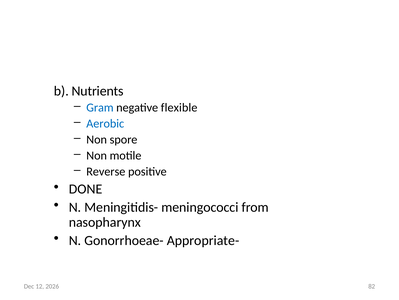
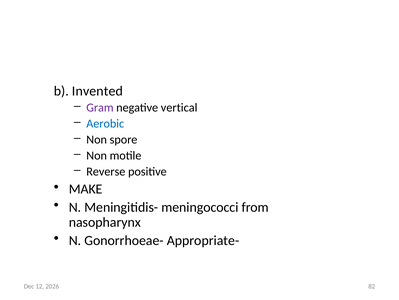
Nutrients: Nutrients -> Invented
Gram colour: blue -> purple
flexible: flexible -> vertical
DONE: DONE -> MAKE
